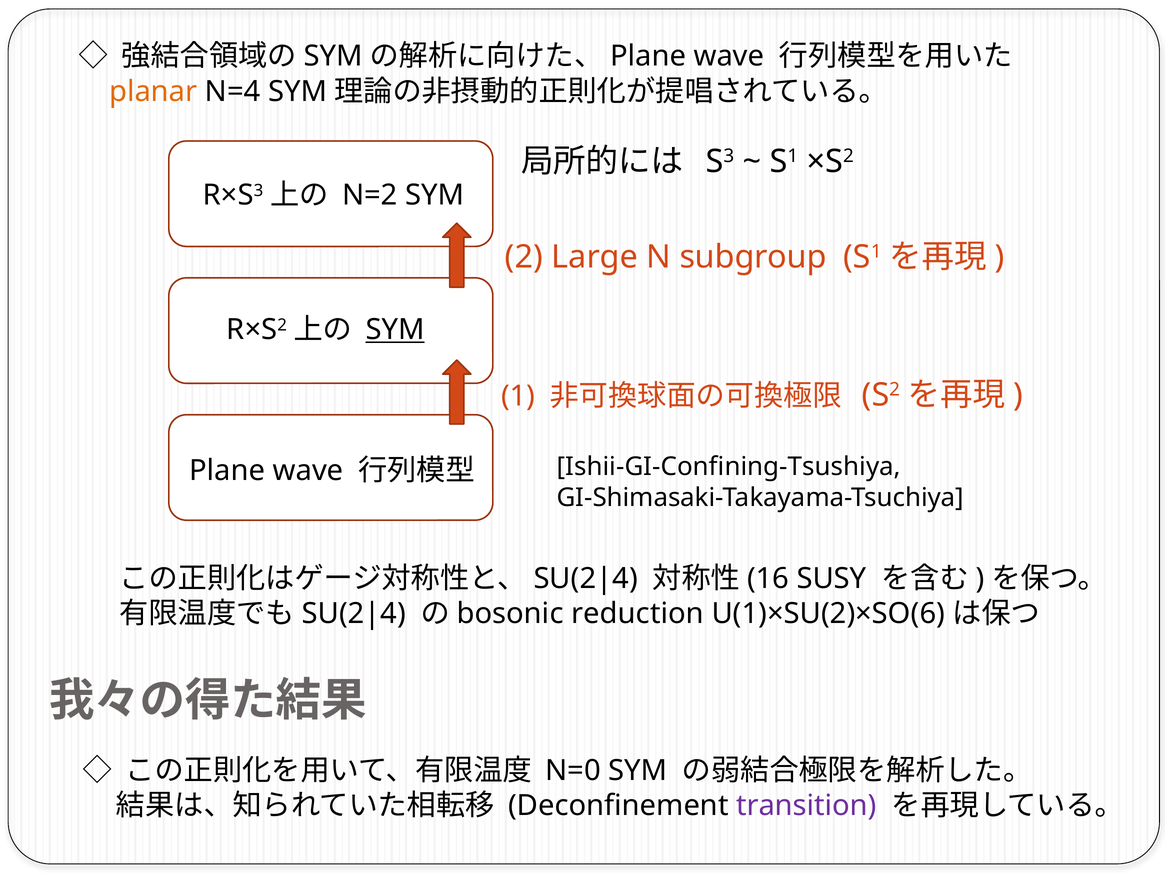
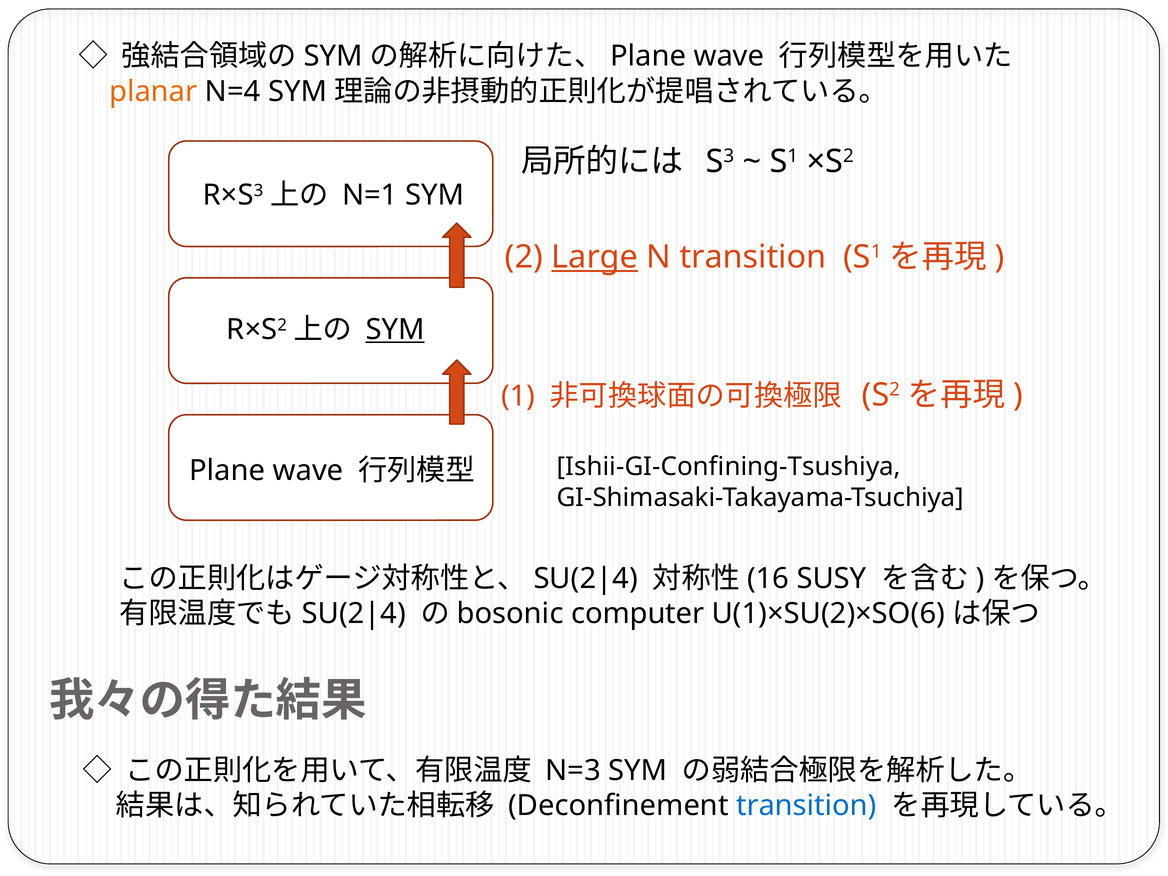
N=2: N=2 -> N=1
Large underline: none -> present
N subgroup: subgroup -> transition
reduction: reduction -> computer
N=0: N=0 -> N=3
transition at (806, 806) colour: purple -> blue
